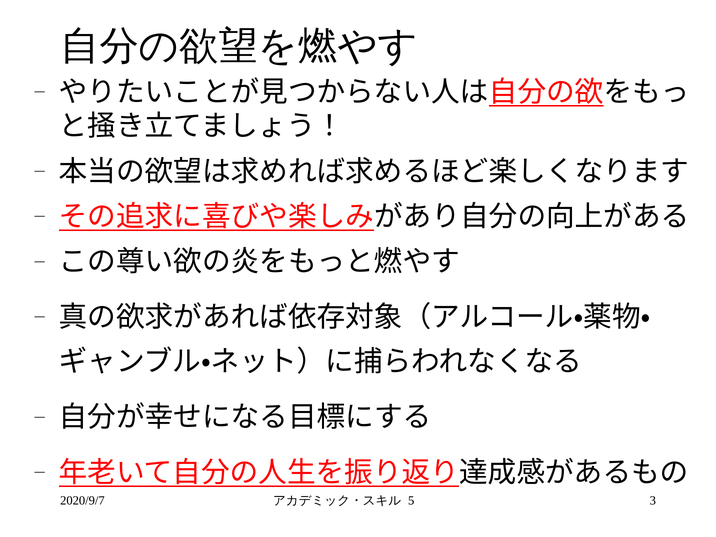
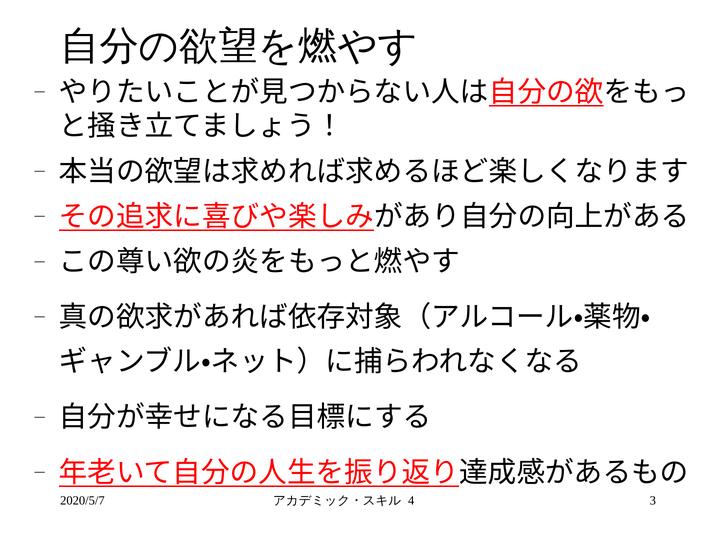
2020/9/7: 2020/9/7 -> 2020/5/7
5: 5 -> 4
